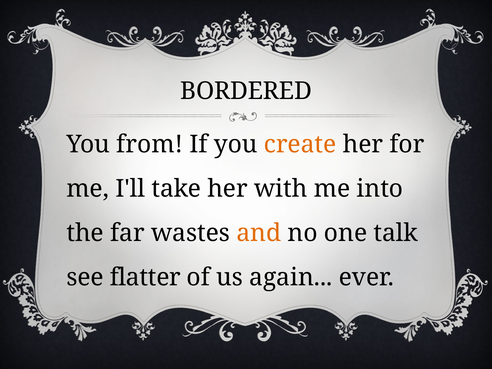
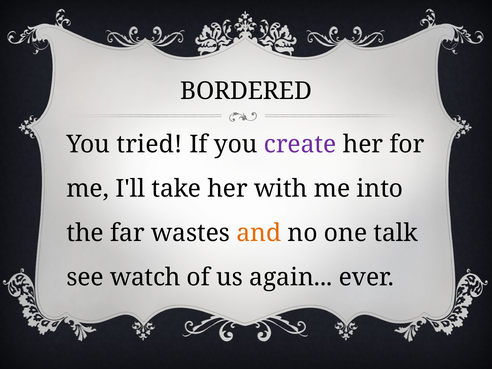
from: from -> tried
create colour: orange -> purple
flatter: flatter -> watch
